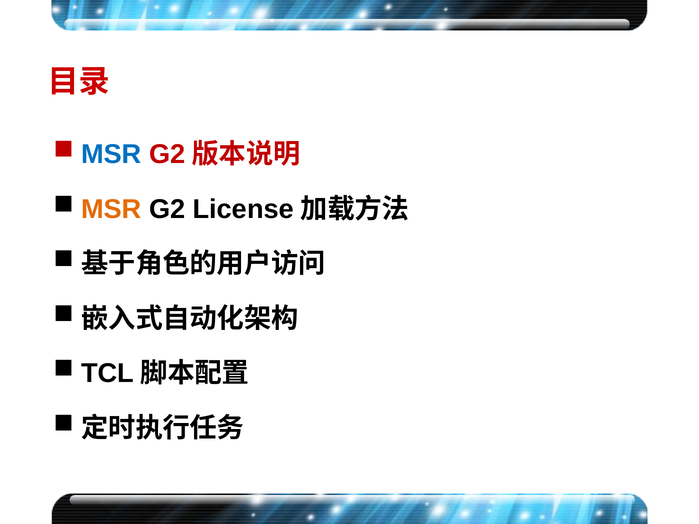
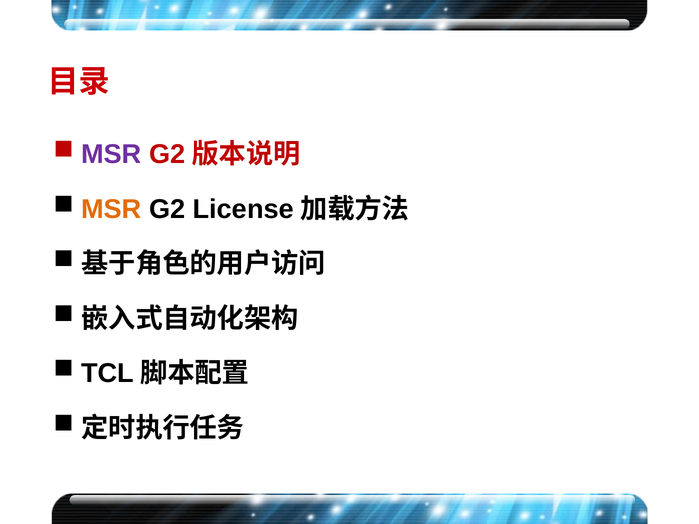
MSR at (111, 154) colour: blue -> purple
